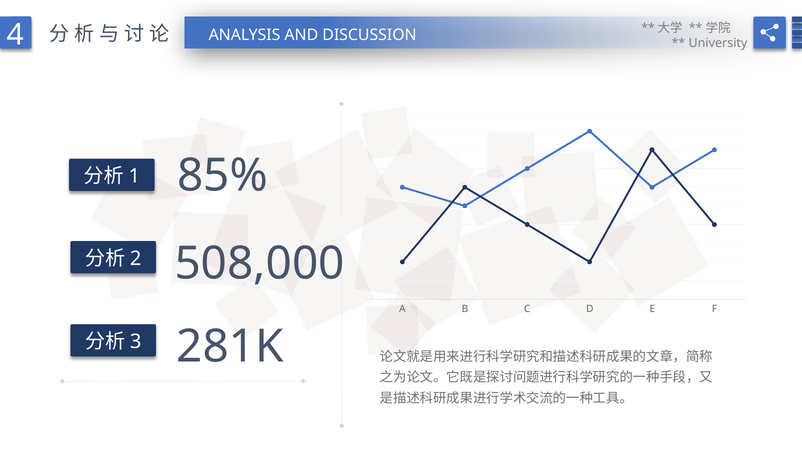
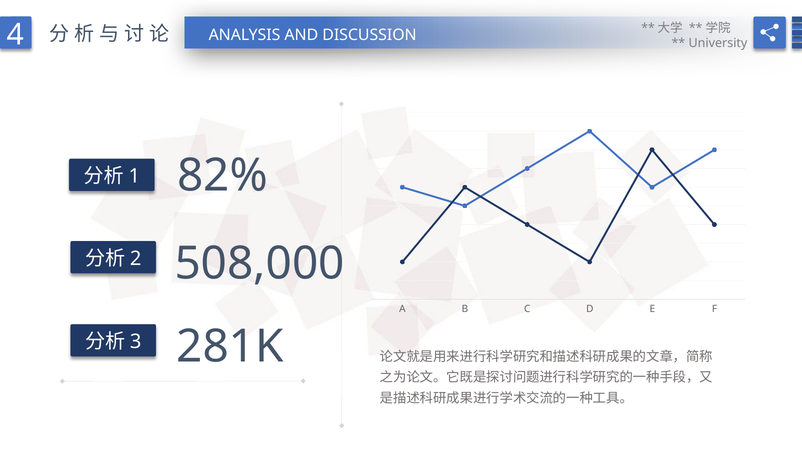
85%: 85% -> 82%
